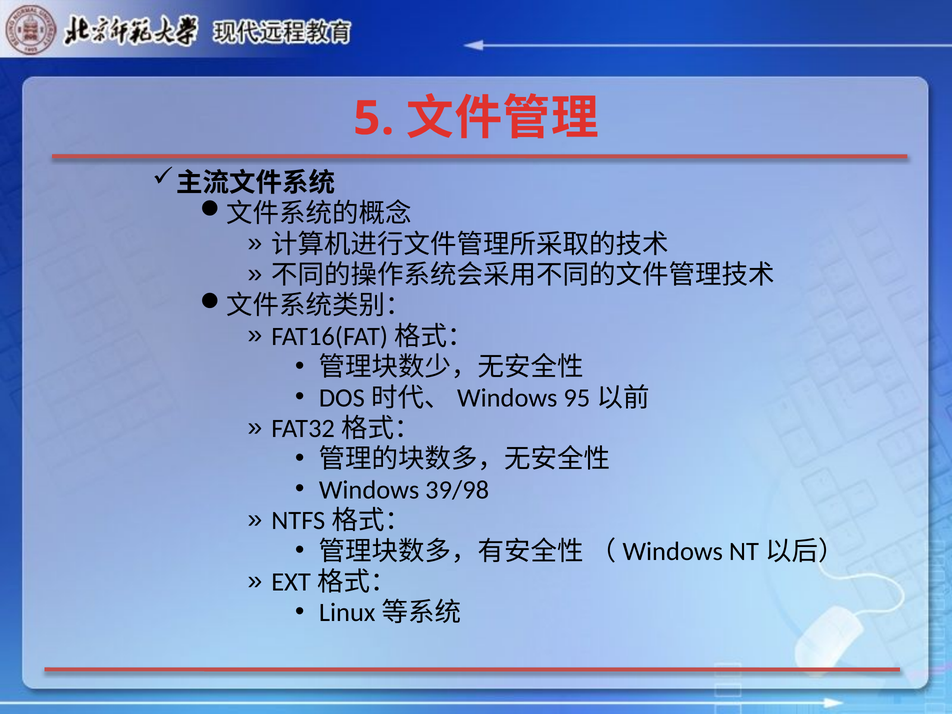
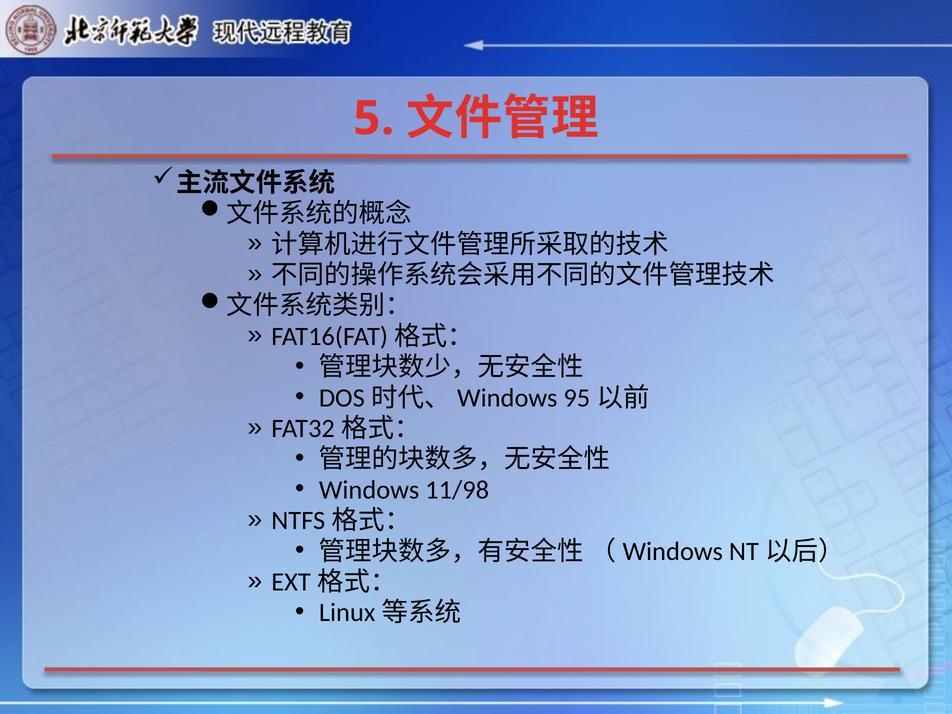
39/98: 39/98 -> 11/98
